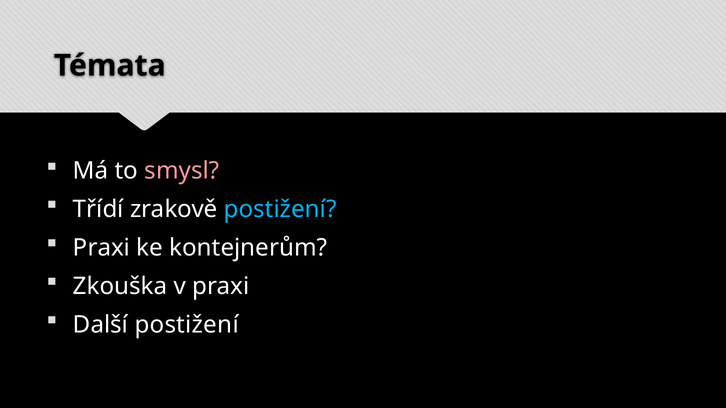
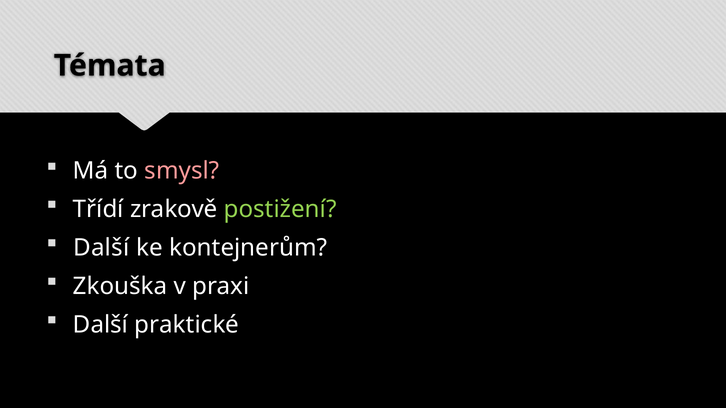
postižení at (280, 210) colour: light blue -> light green
Praxi at (102, 248): Praxi -> Další
Další postižení: postižení -> praktické
